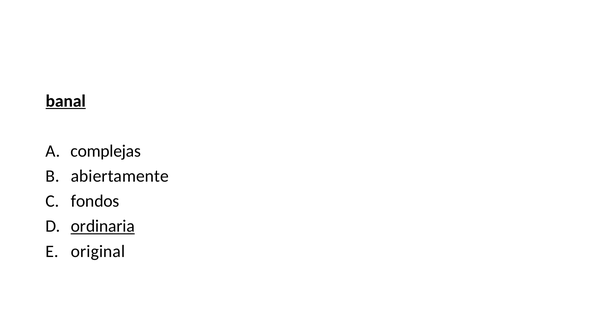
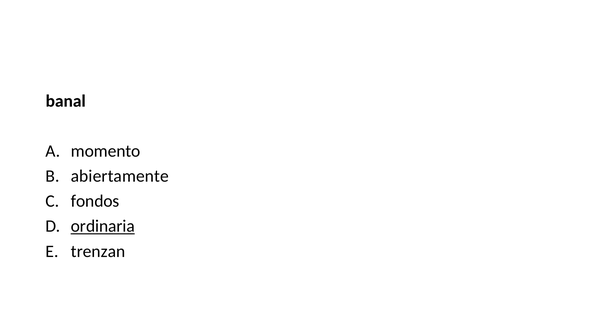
banal underline: present -> none
complejas: complejas -> momento
original: original -> trenzan
